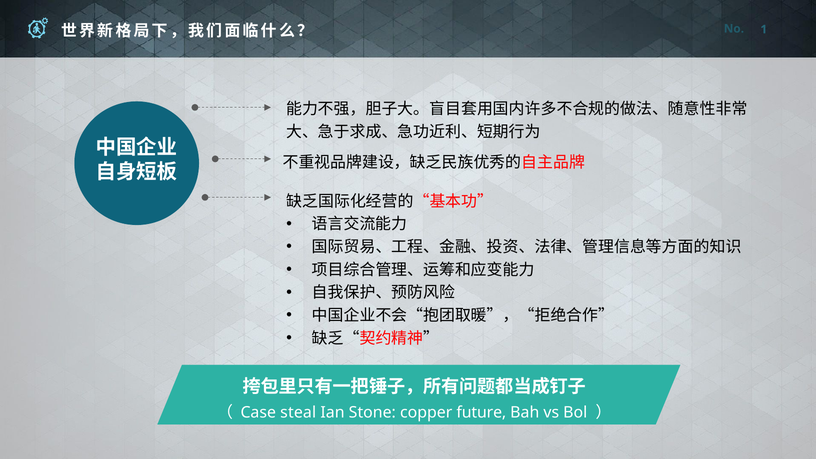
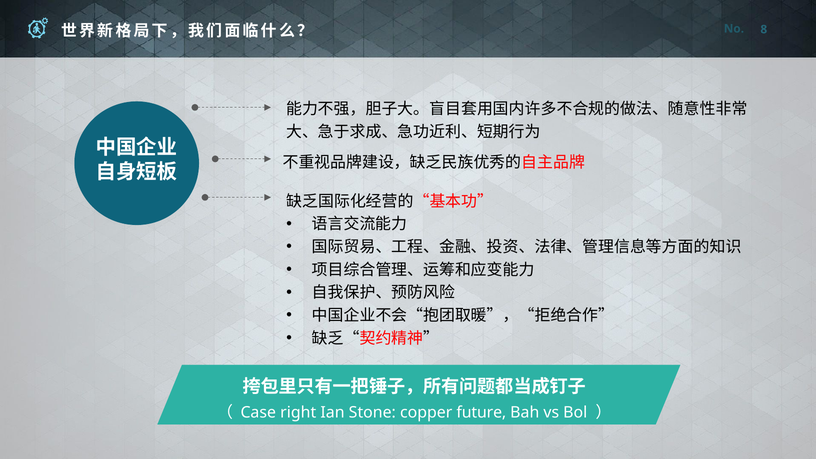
1: 1 -> 8
steal: steal -> right
